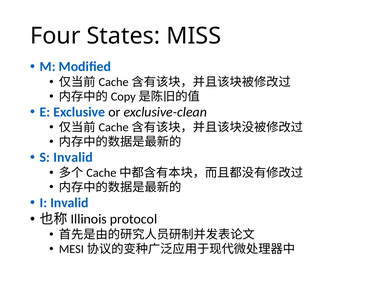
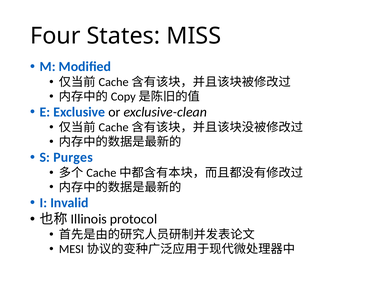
S Invalid: Invalid -> Purges
